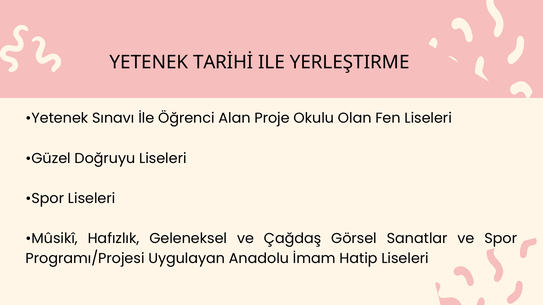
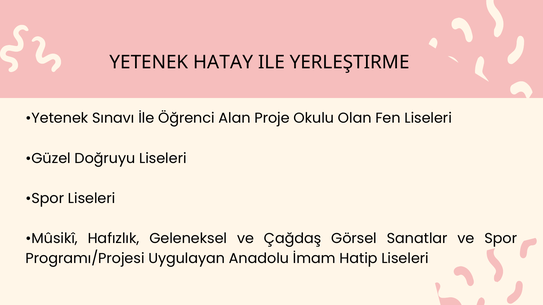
TARİHİ: TARİHİ -> HATAY
